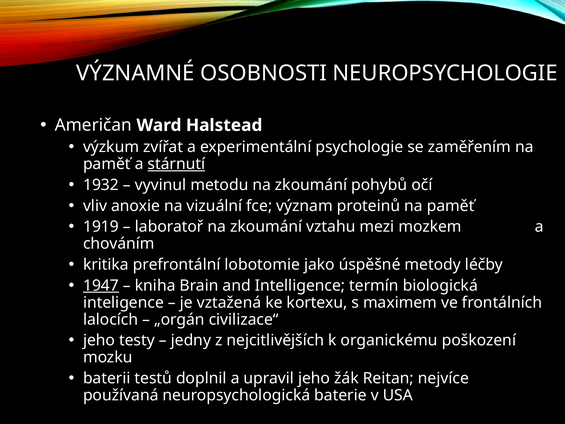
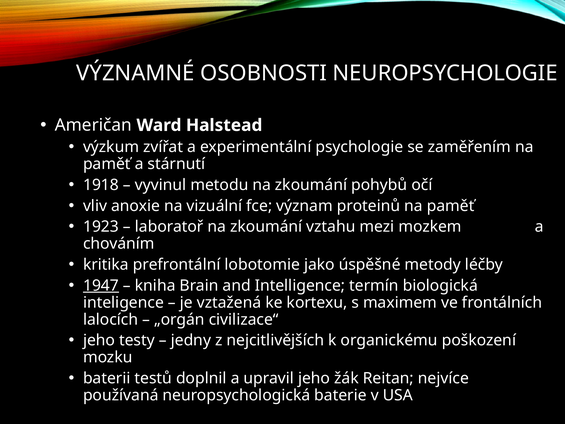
stárnutí underline: present -> none
1932: 1932 -> 1918
1919: 1919 -> 1923
